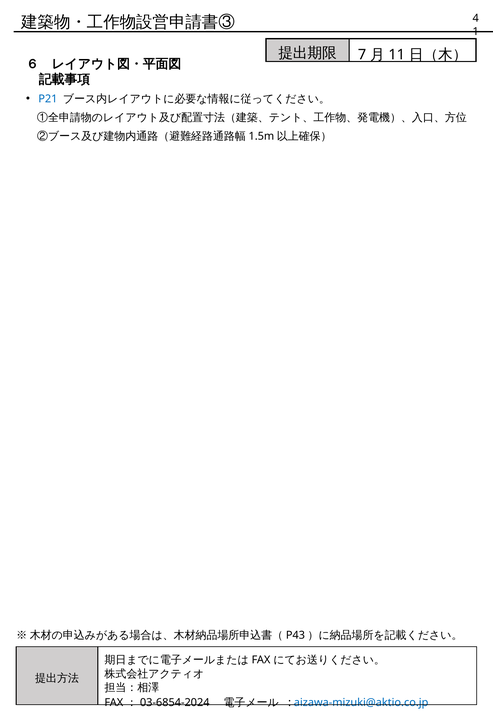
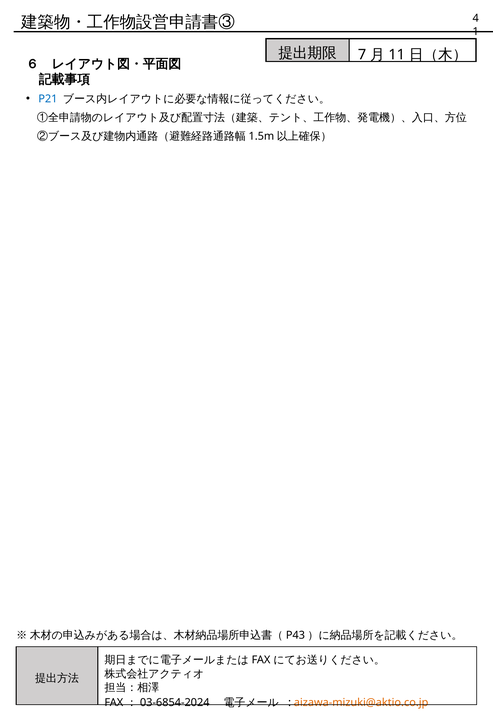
aizawa-mizuki@aktio.co.jp colour: blue -> orange
